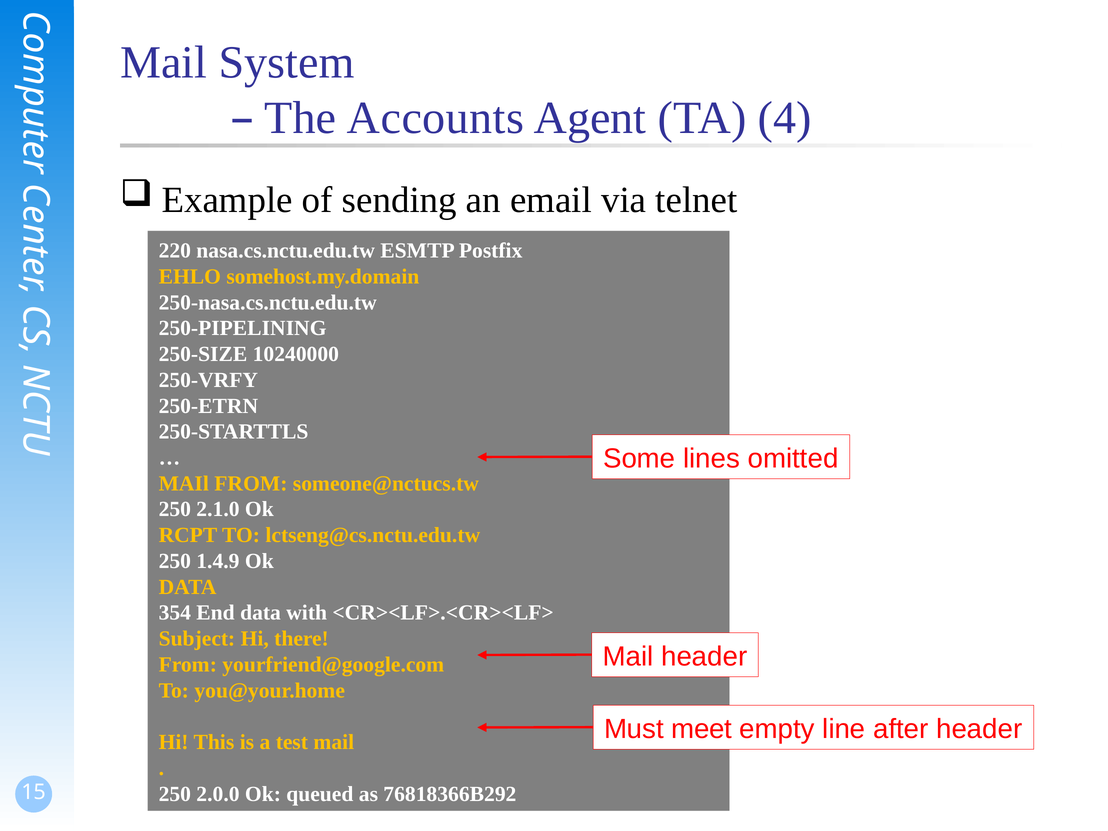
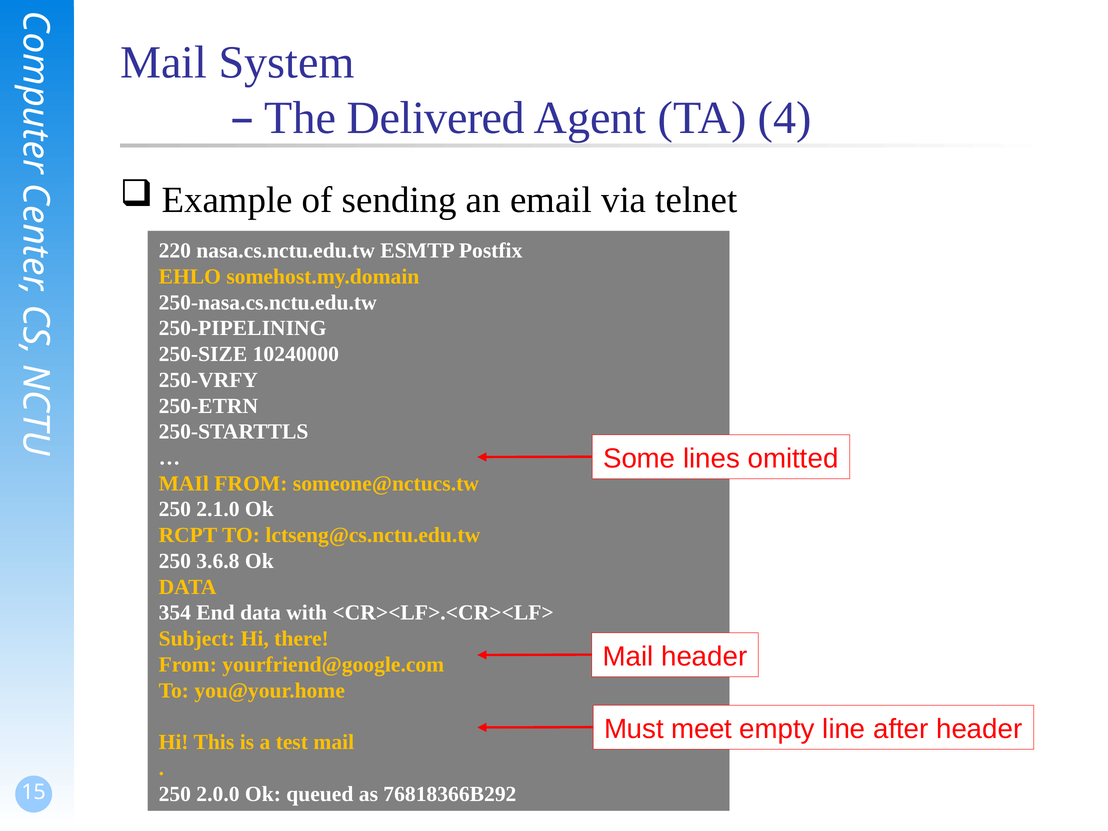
Accounts: Accounts -> Delivered
1.4.9: 1.4.9 -> 3.6.8
